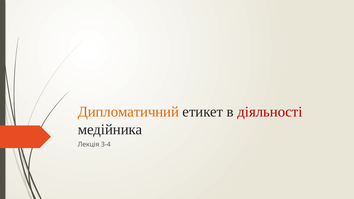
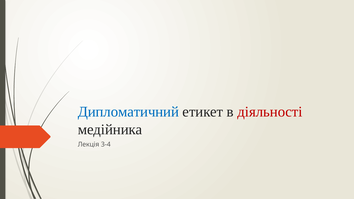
Дипломатичний colour: orange -> blue
